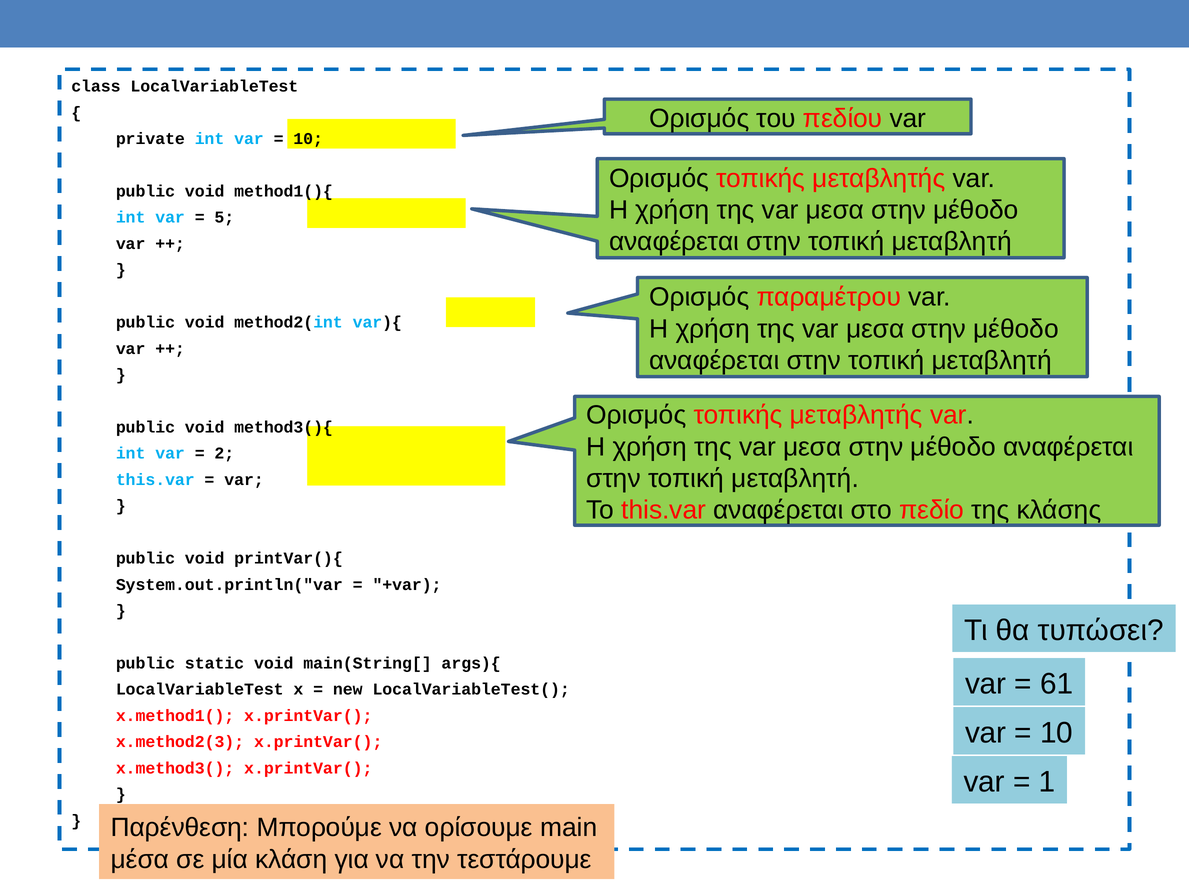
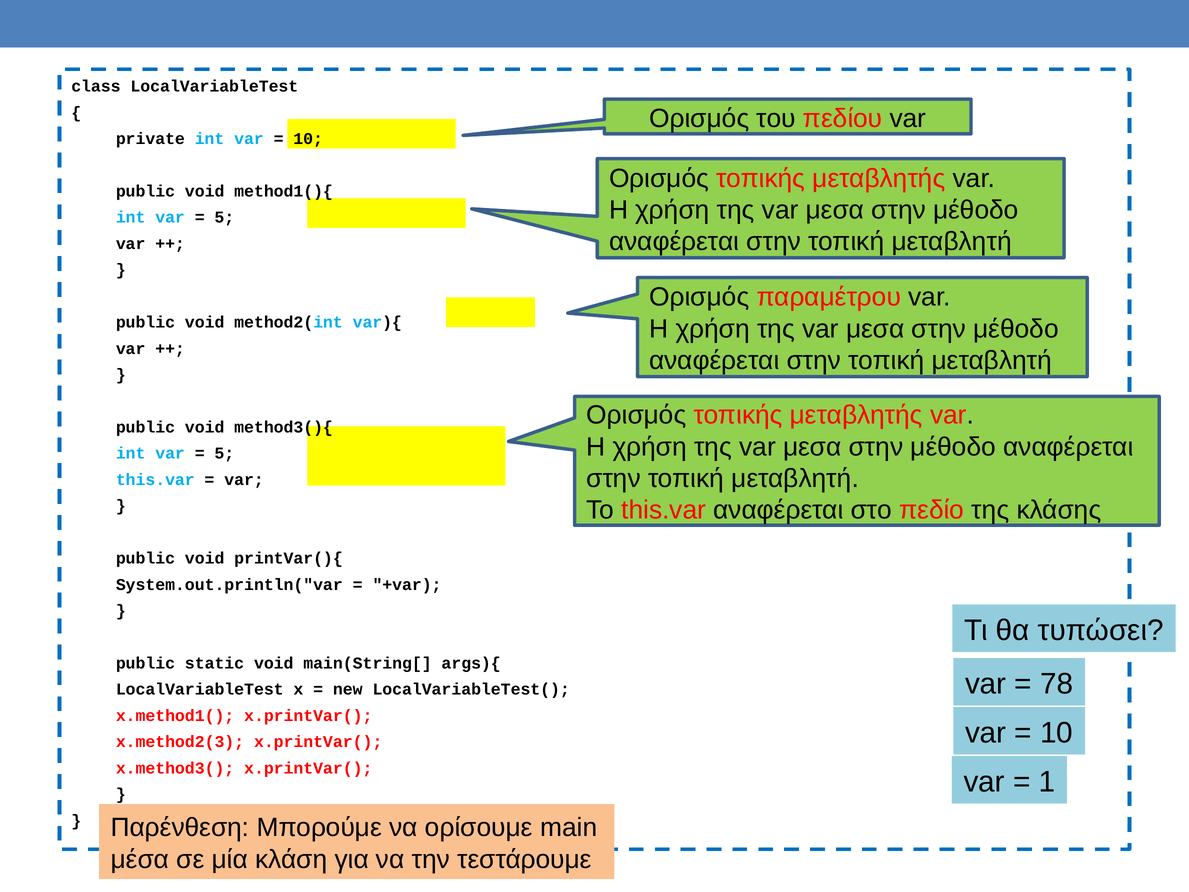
2 at (224, 453): 2 -> 5
61: 61 -> 78
